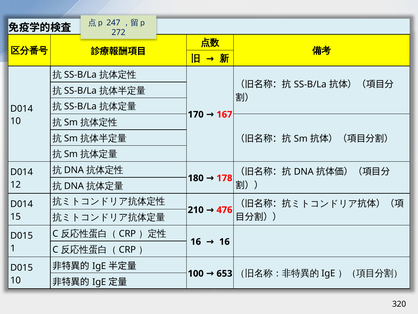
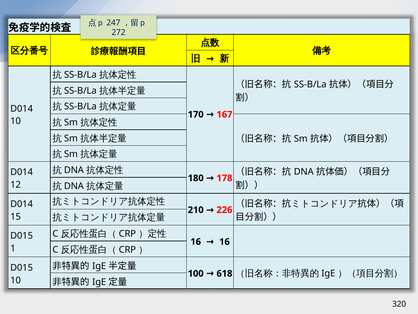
476: 476 -> 226
653: 653 -> 618
